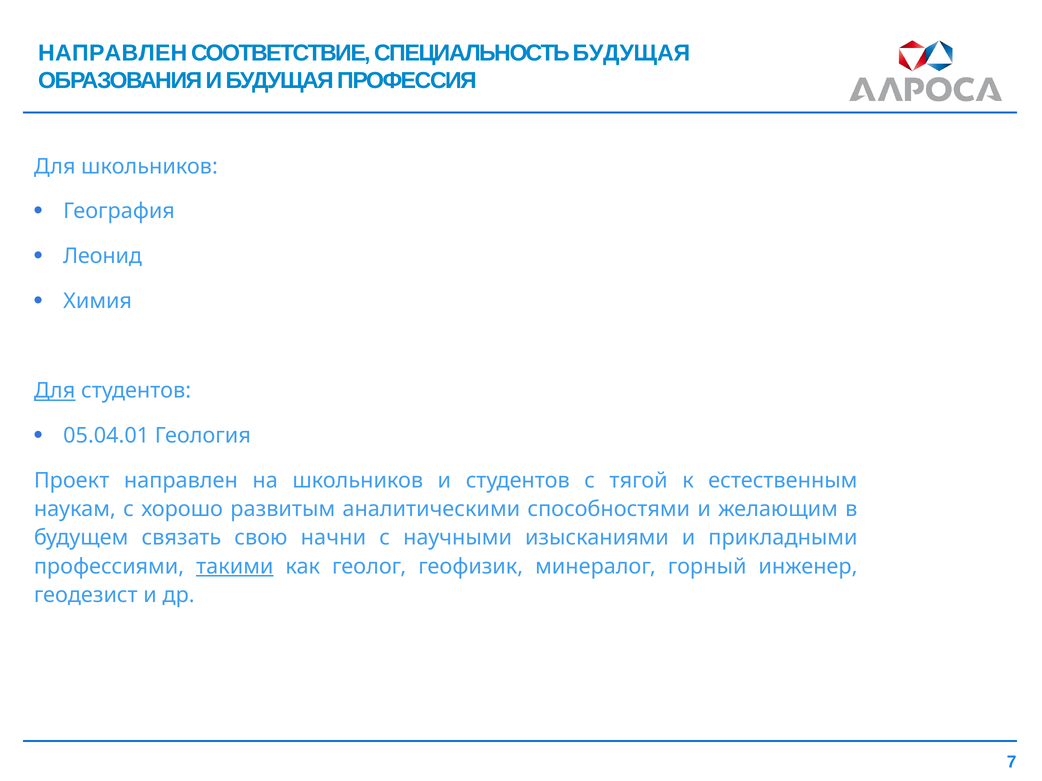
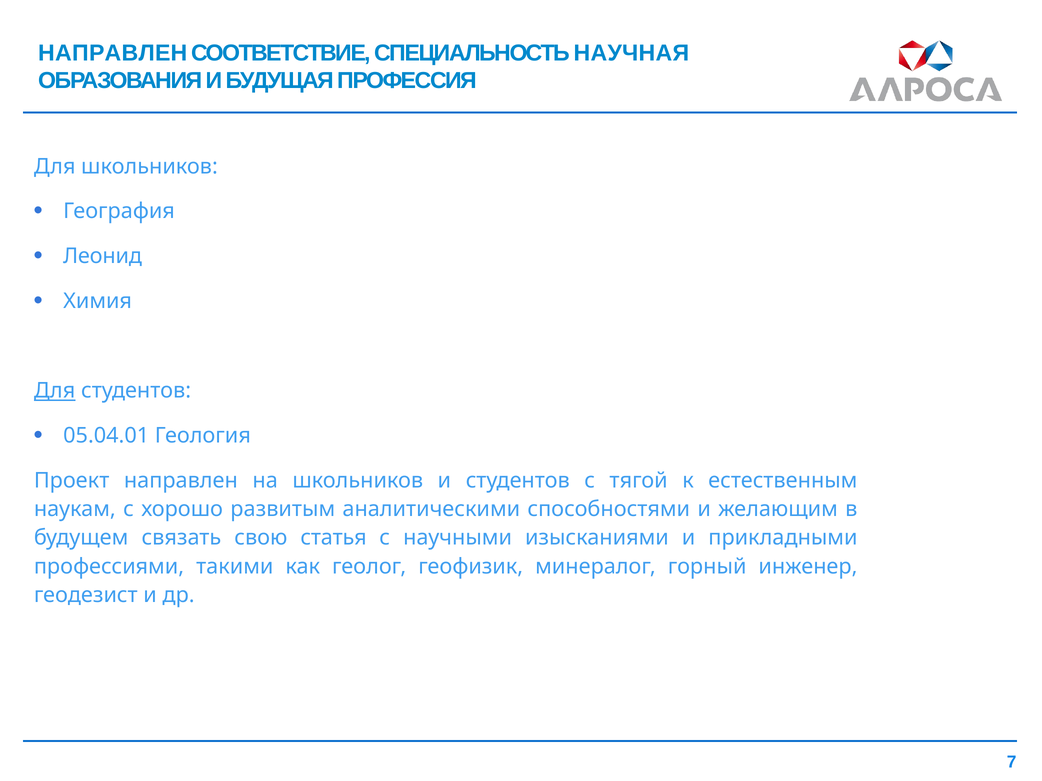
СПЕЦИАЛЬНОСТЬ БУДУЩАЯ: БУДУЩАЯ -> НАУЧНАЯ
начни: начни -> статья
такими underline: present -> none
